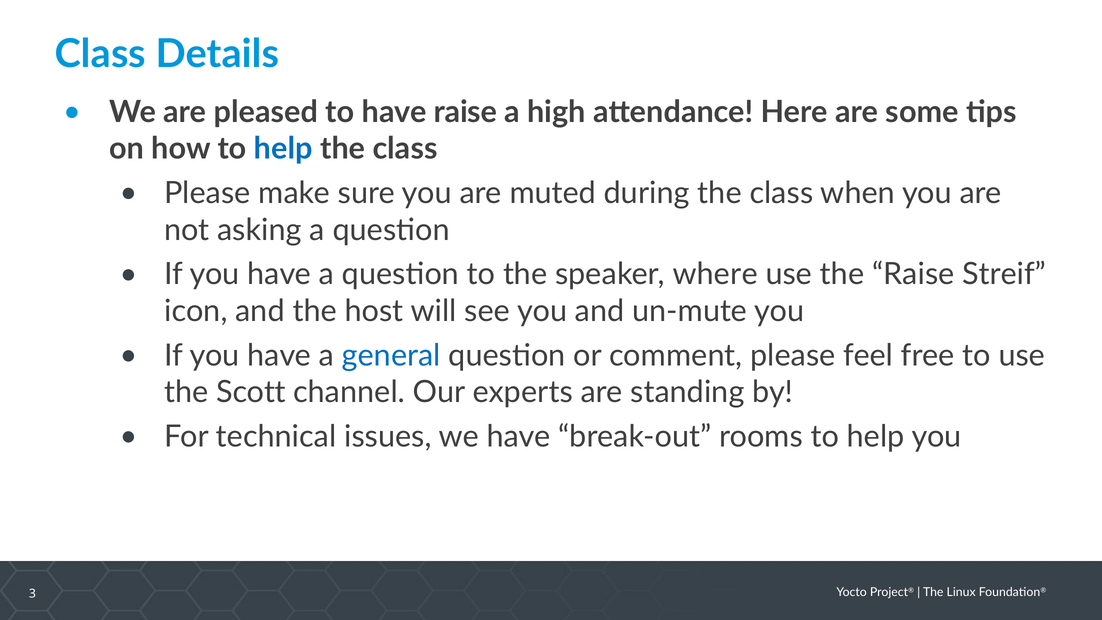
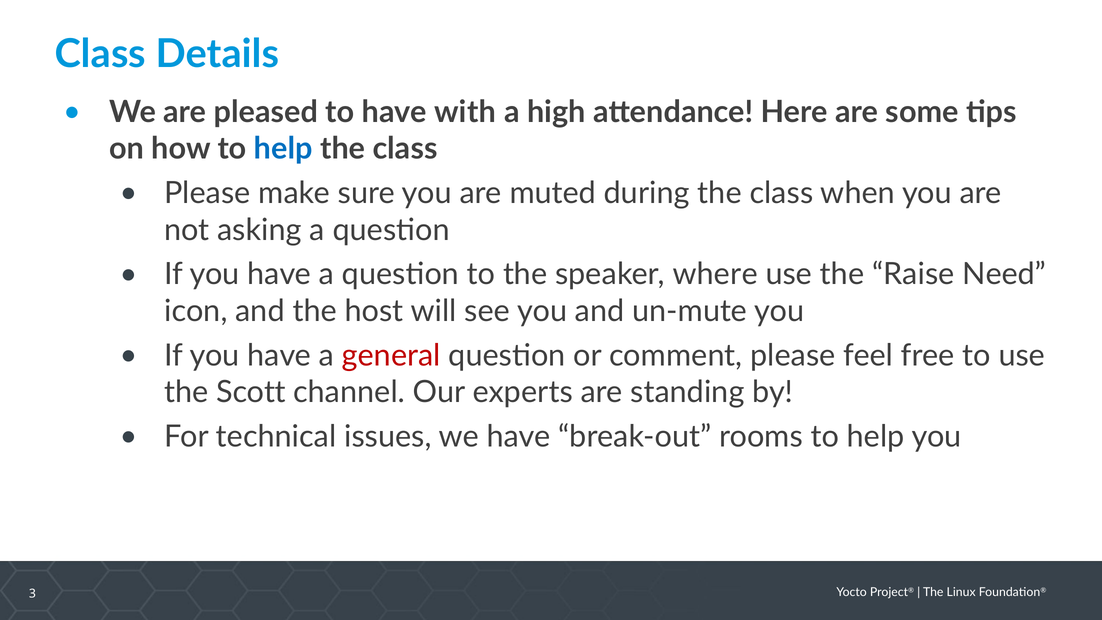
have raise: raise -> with
Streif: Streif -> Need
general colour: blue -> red
